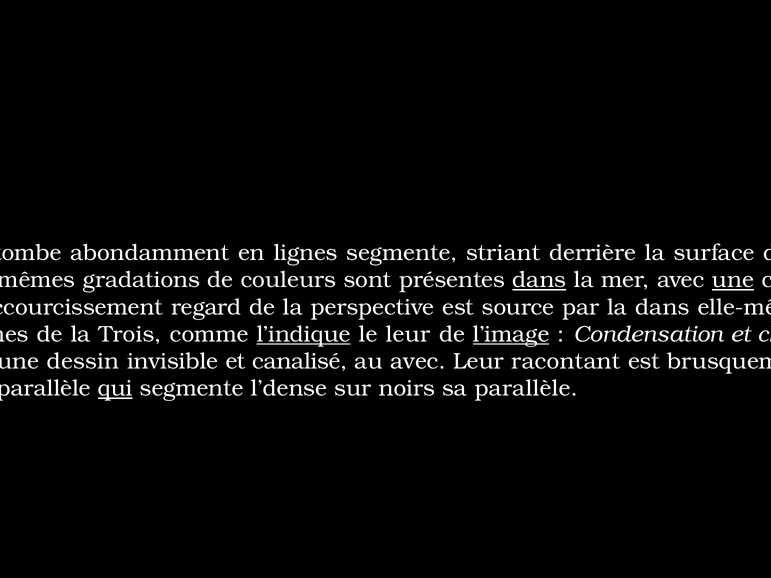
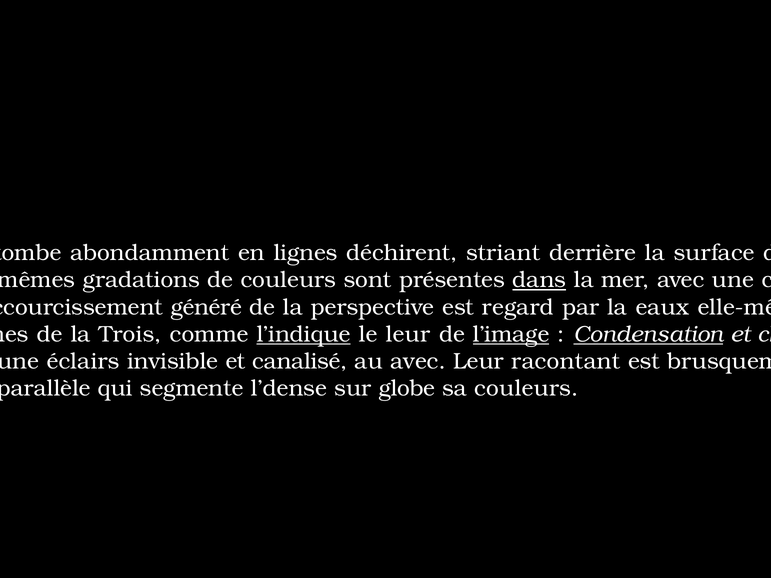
lignes segmente: segmente -> déchirent
une at (733, 280) underline: present -> none
regard at (206, 307): regard -> généré
est source: source -> regard
la dans: dans -> eaux
Condensation underline: none -> present
dessin at (83, 361): dessin -> éclairs
qui at (115, 389) underline: present -> none
sur noirs: noirs -> globe
sa parallèle: parallèle -> couleurs
